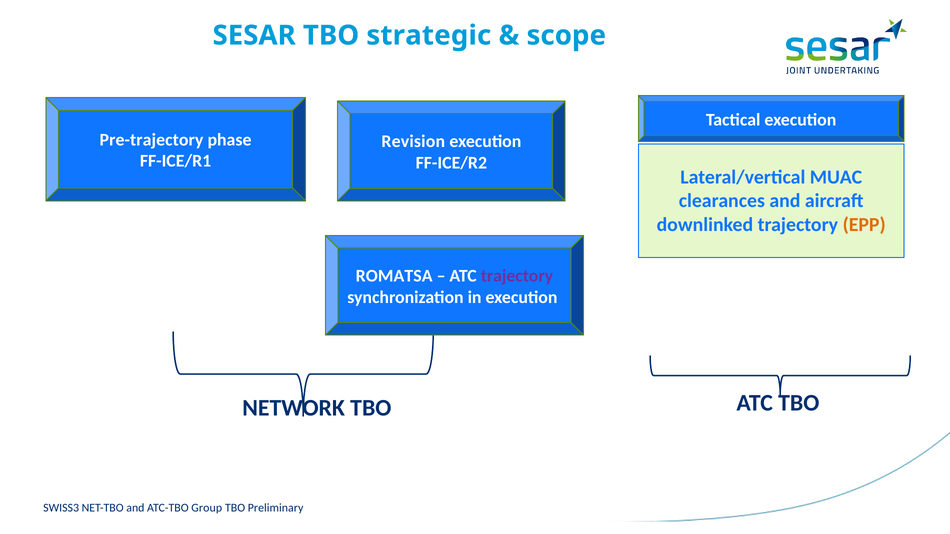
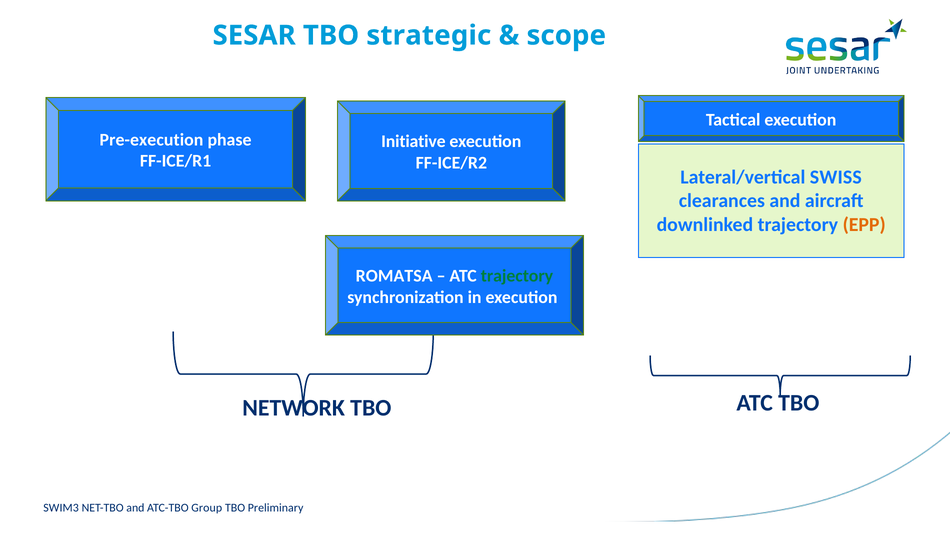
Pre-trajectory: Pre-trajectory -> Pre-execution
Revision: Revision -> Initiative
MUAC: MUAC -> SWISS
trajectory at (517, 276) colour: purple -> green
SWISS3: SWISS3 -> SWIM3
